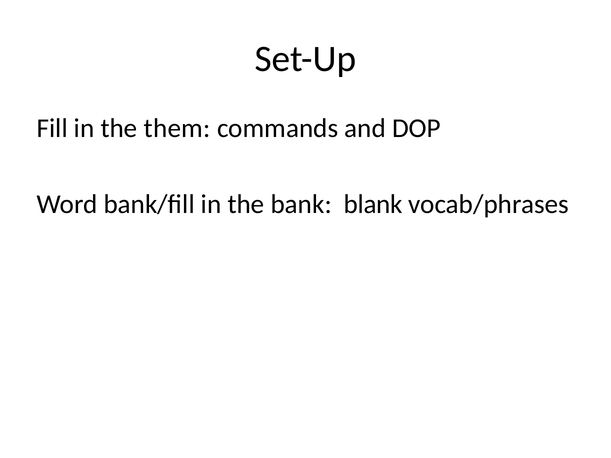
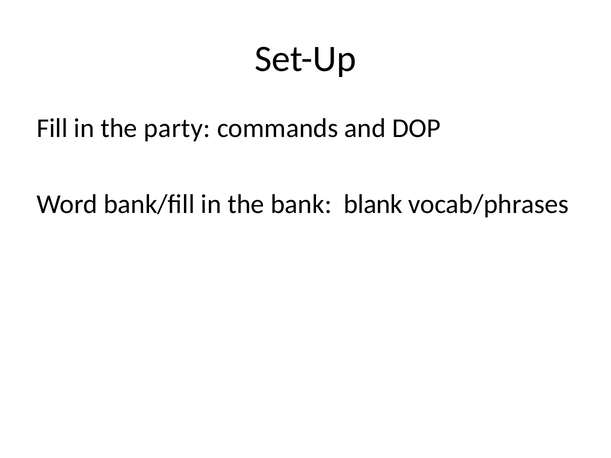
them: them -> party
